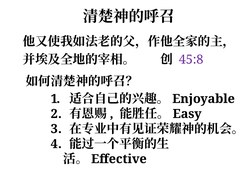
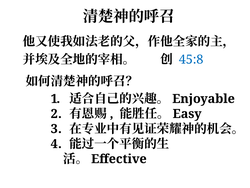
45:8 colour: purple -> blue
